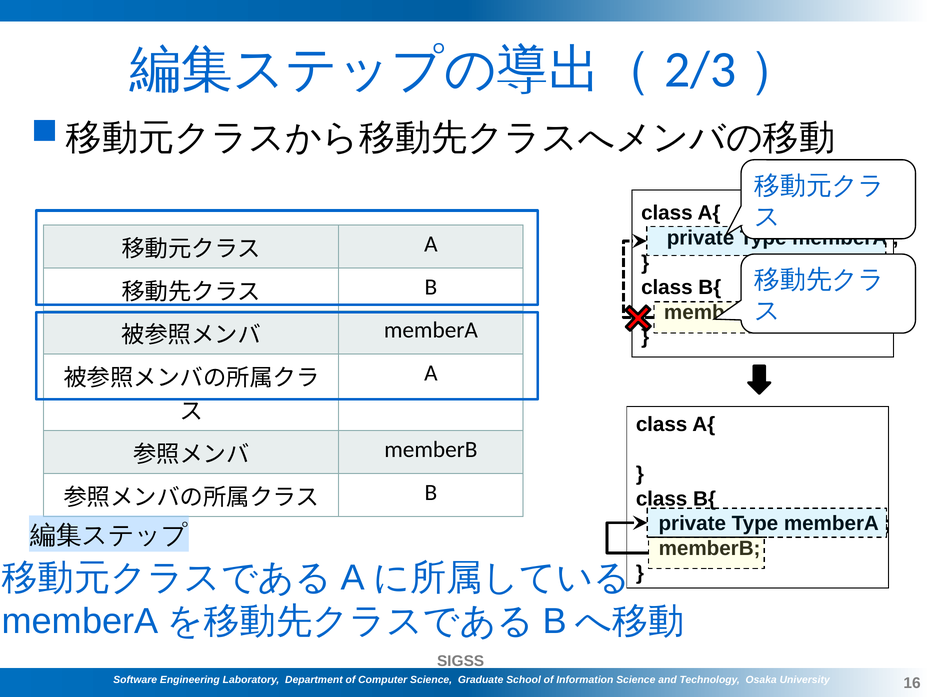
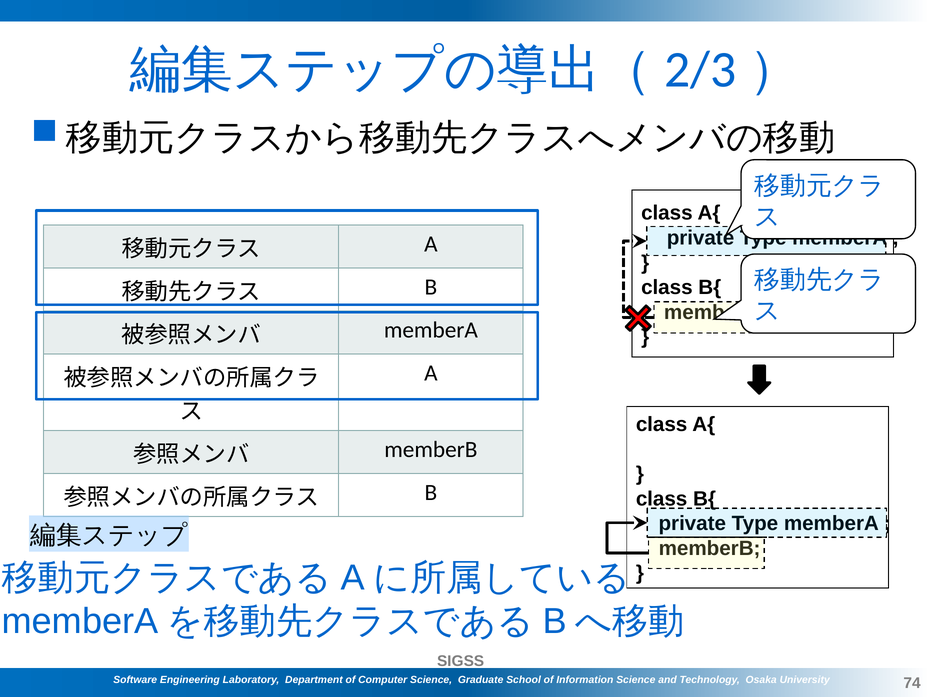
16: 16 -> 74
